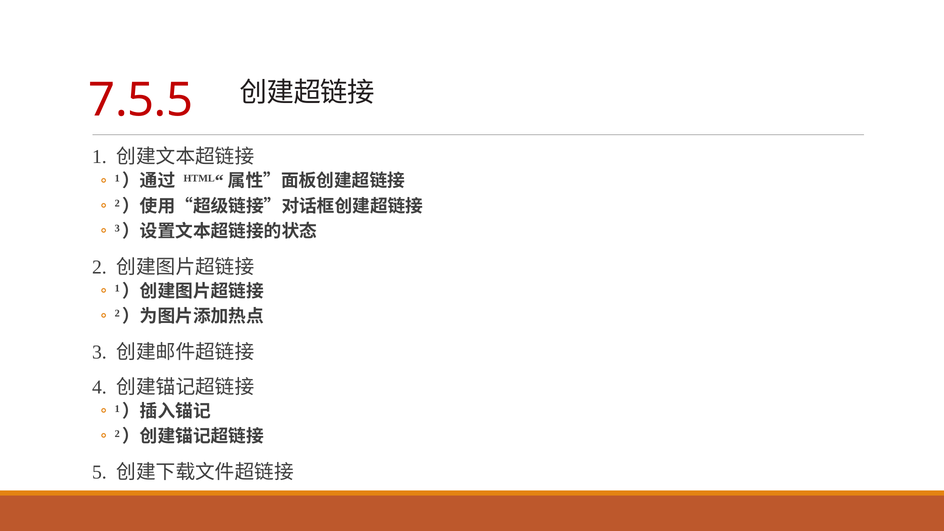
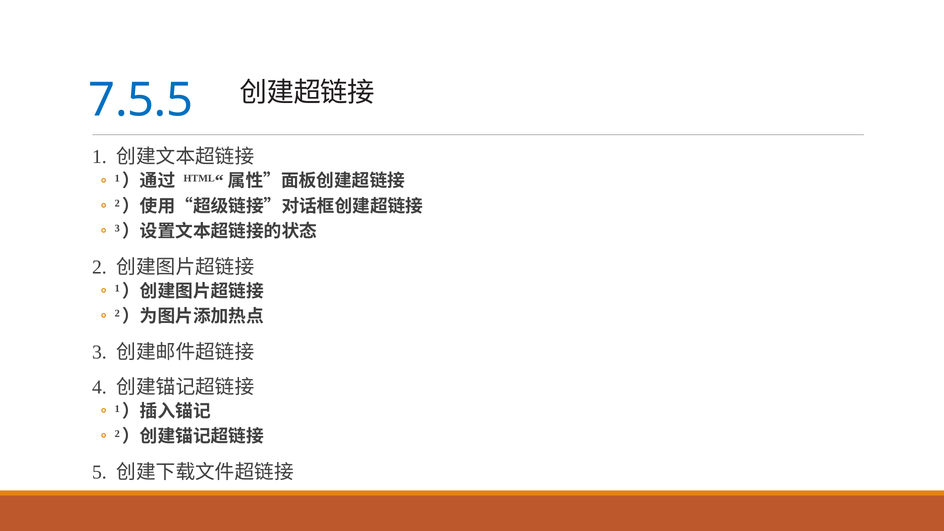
7.5.5 colour: red -> blue
